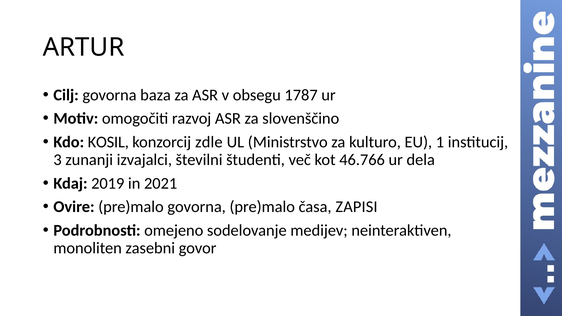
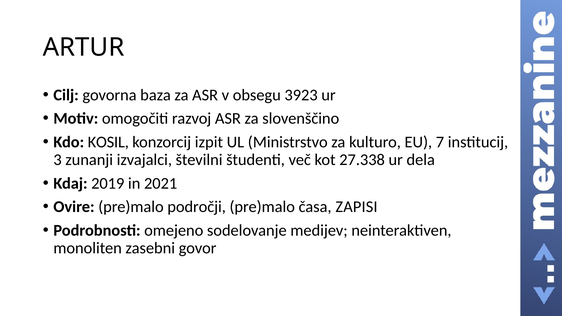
1787: 1787 -> 3923
zdle: zdle -> izpit
1: 1 -> 7
46.766: 46.766 -> 27.338
pre)malo govorna: govorna -> področji
